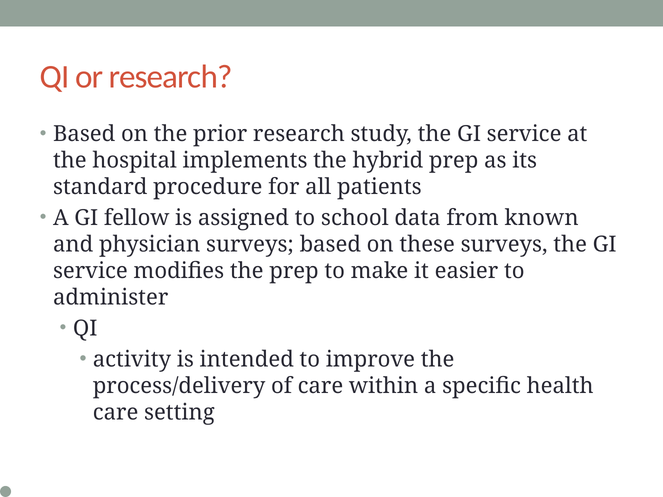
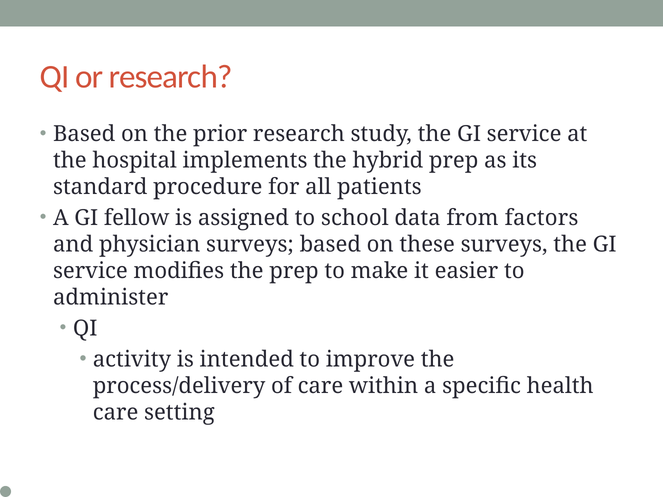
known: known -> factors
